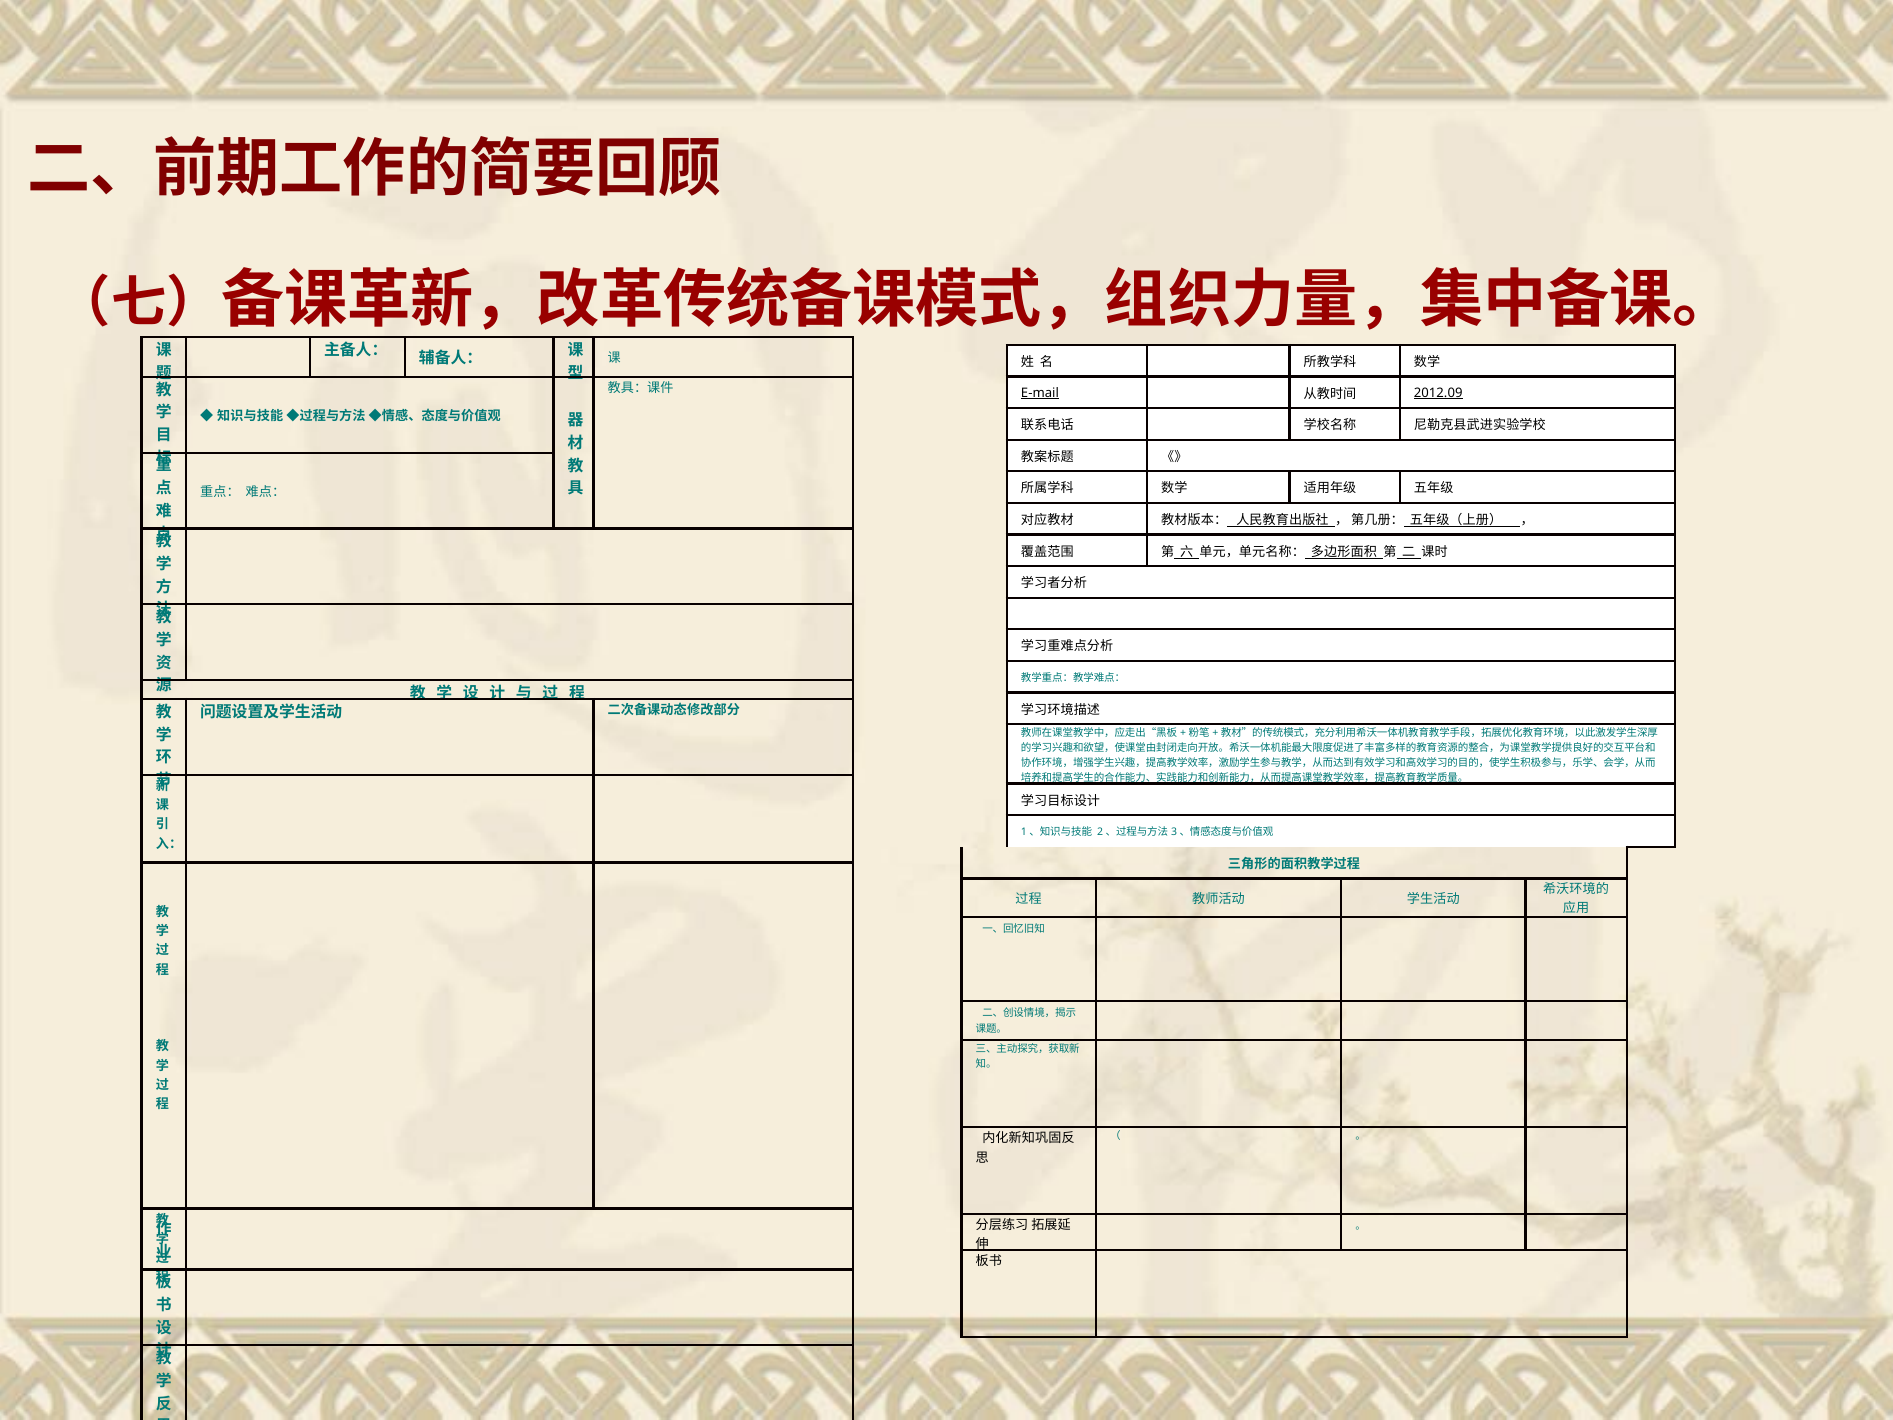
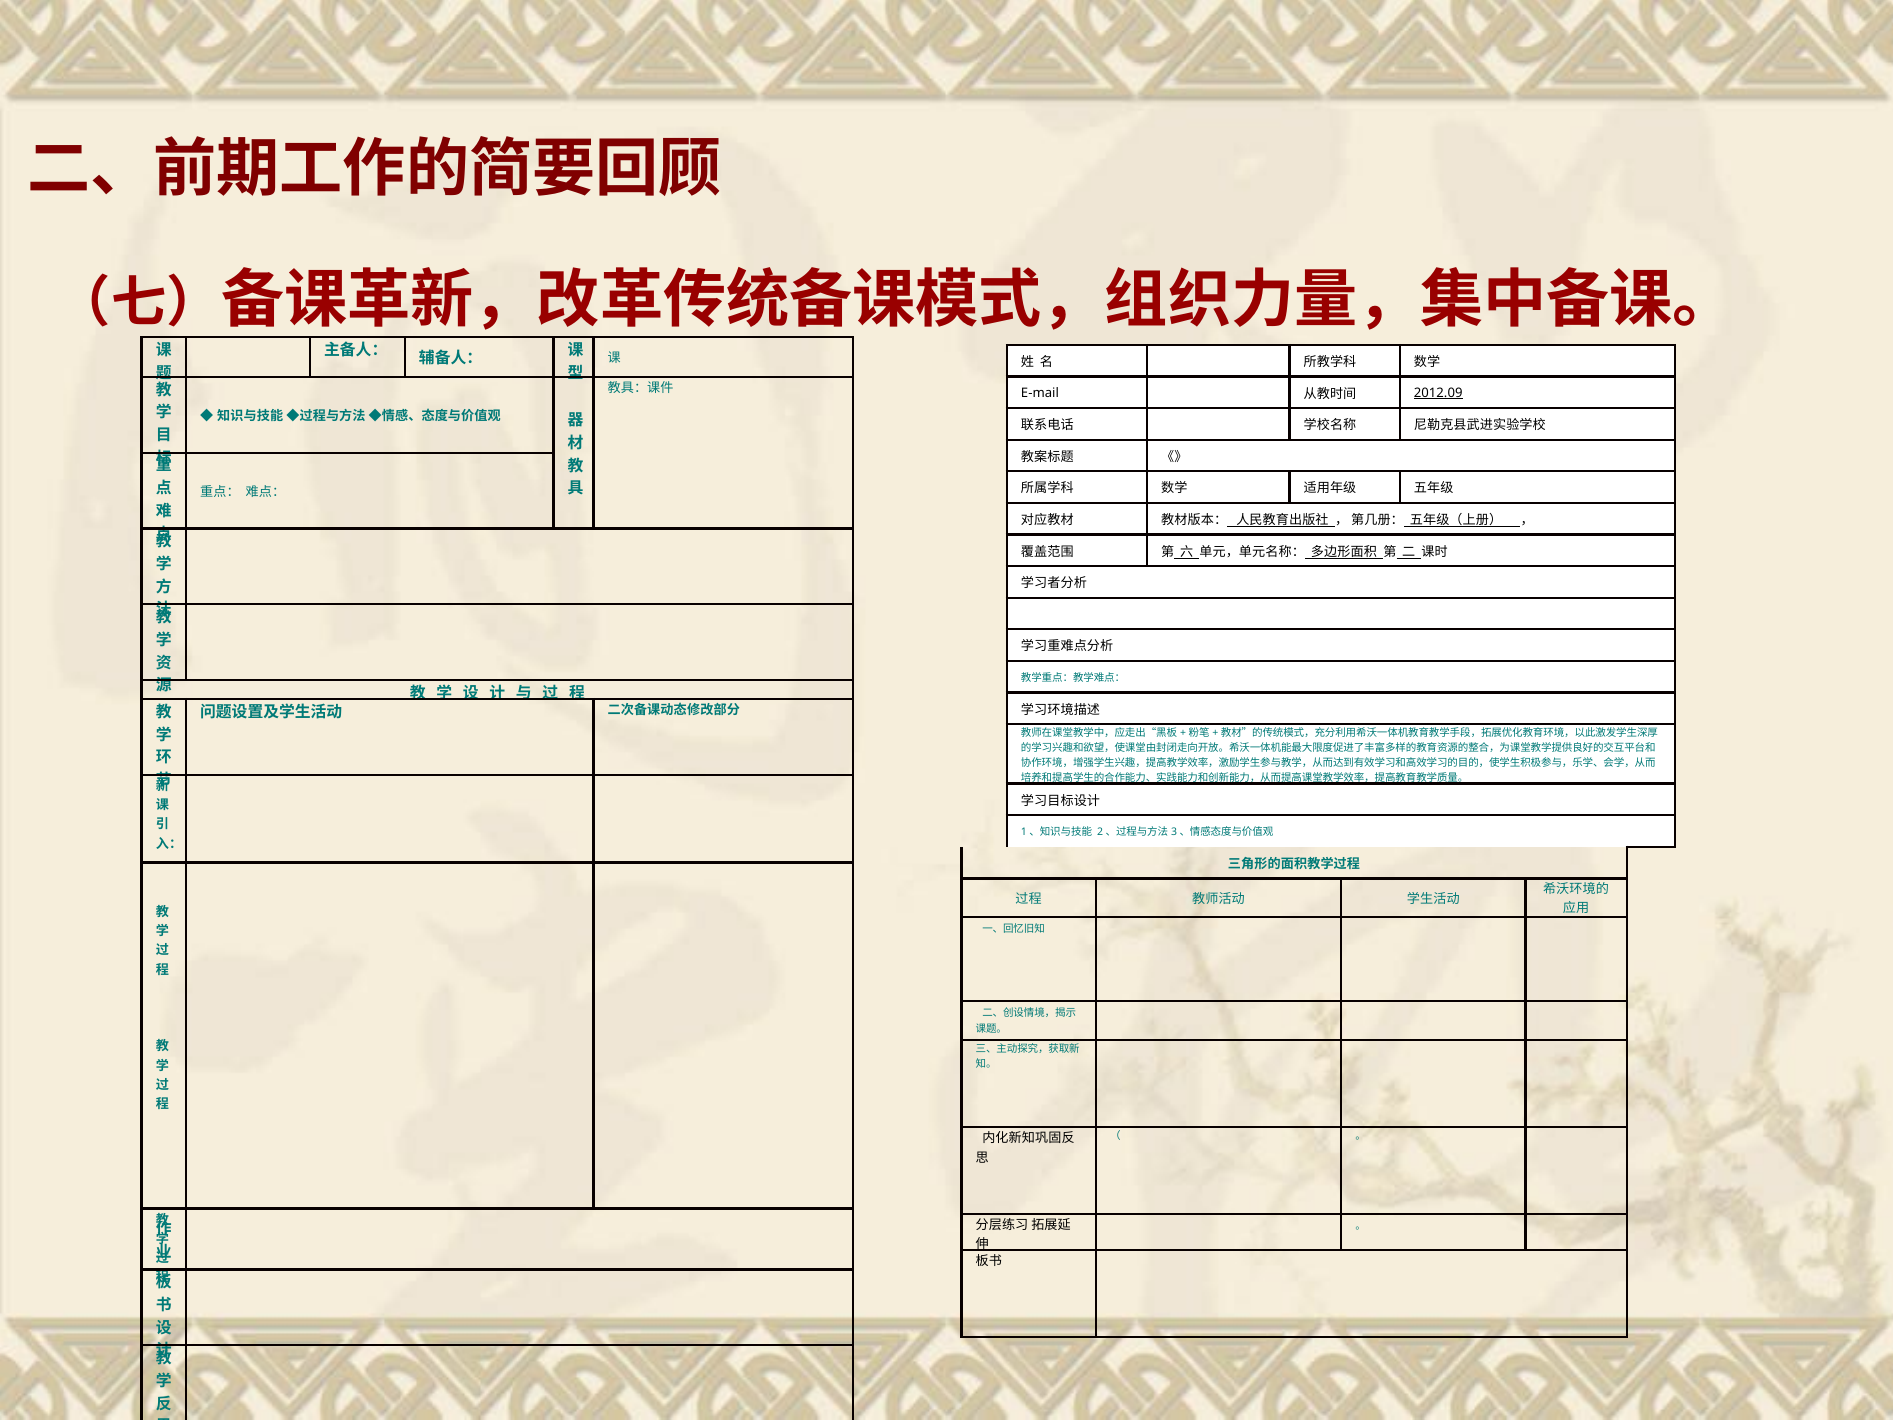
E-mail underline: present -> none
